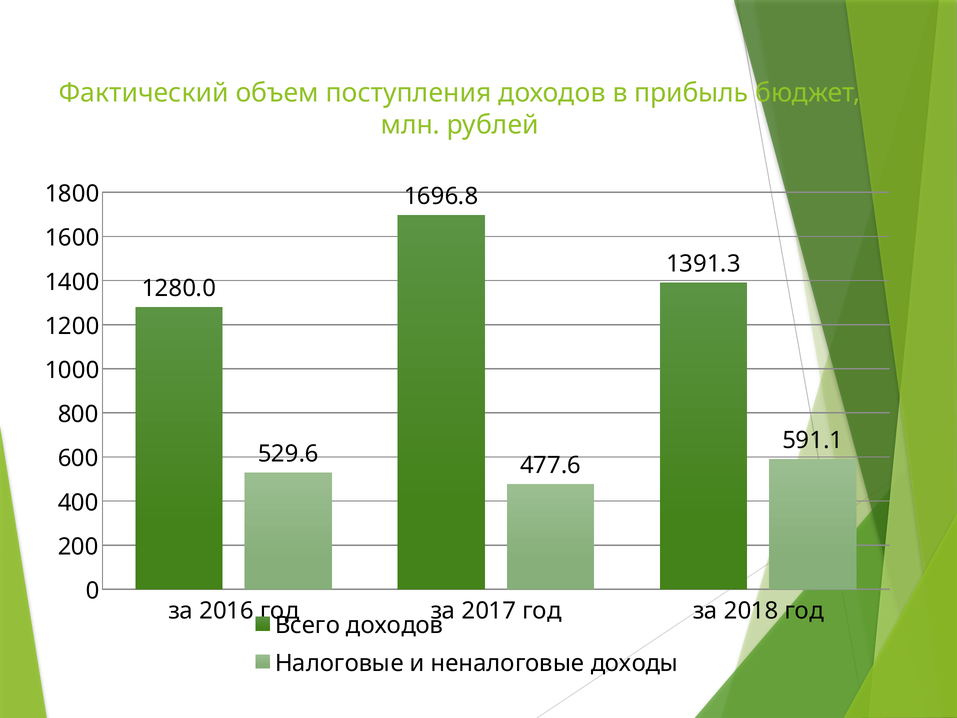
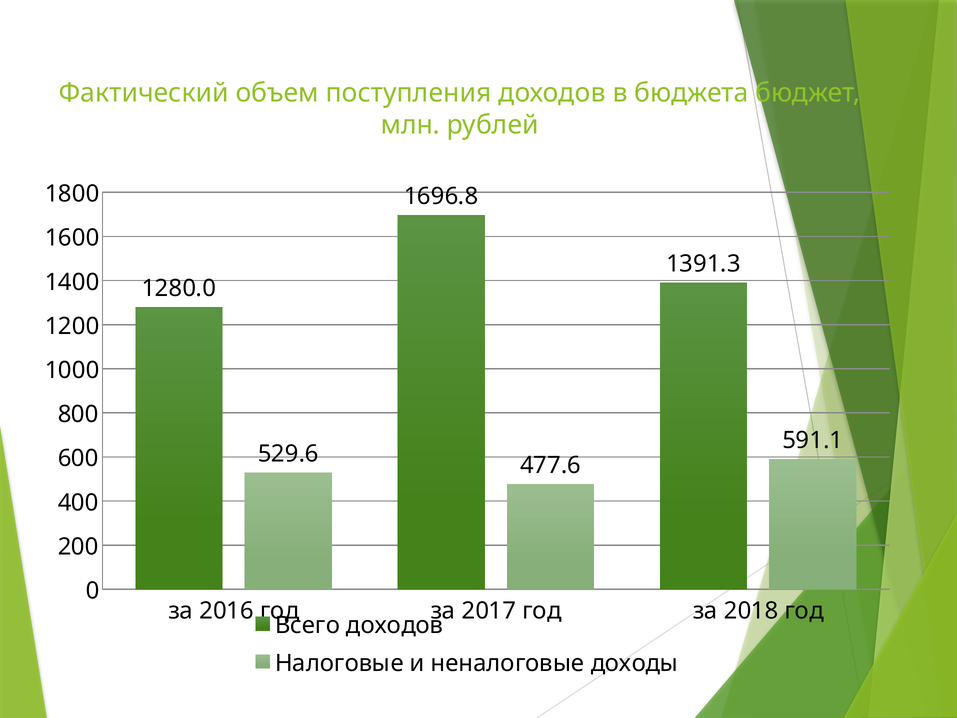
прибыль: прибыль -> бюджета
